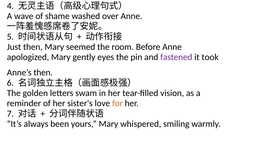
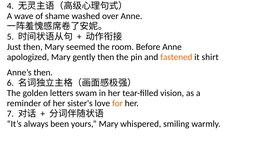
gently eyes: eyes -> then
fastened colour: purple -> orange
took: took -> shirt
